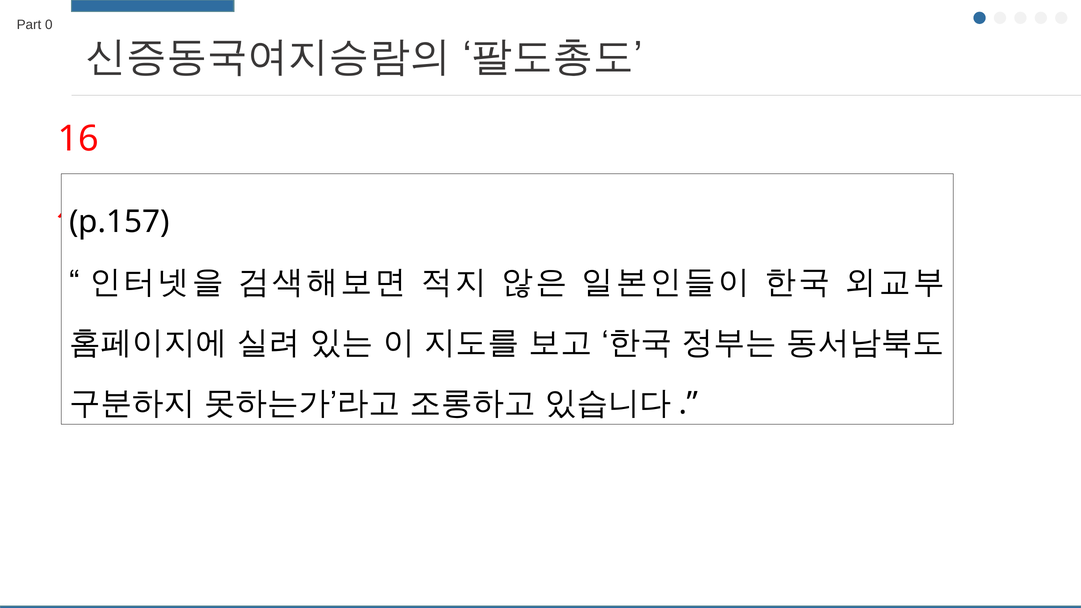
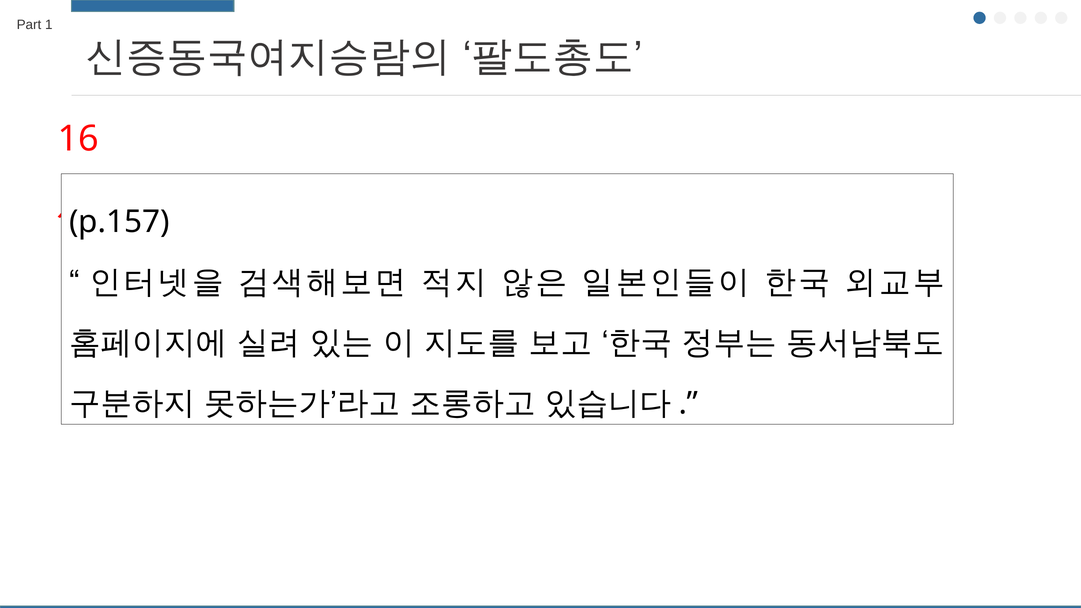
0: 0 -> 1
